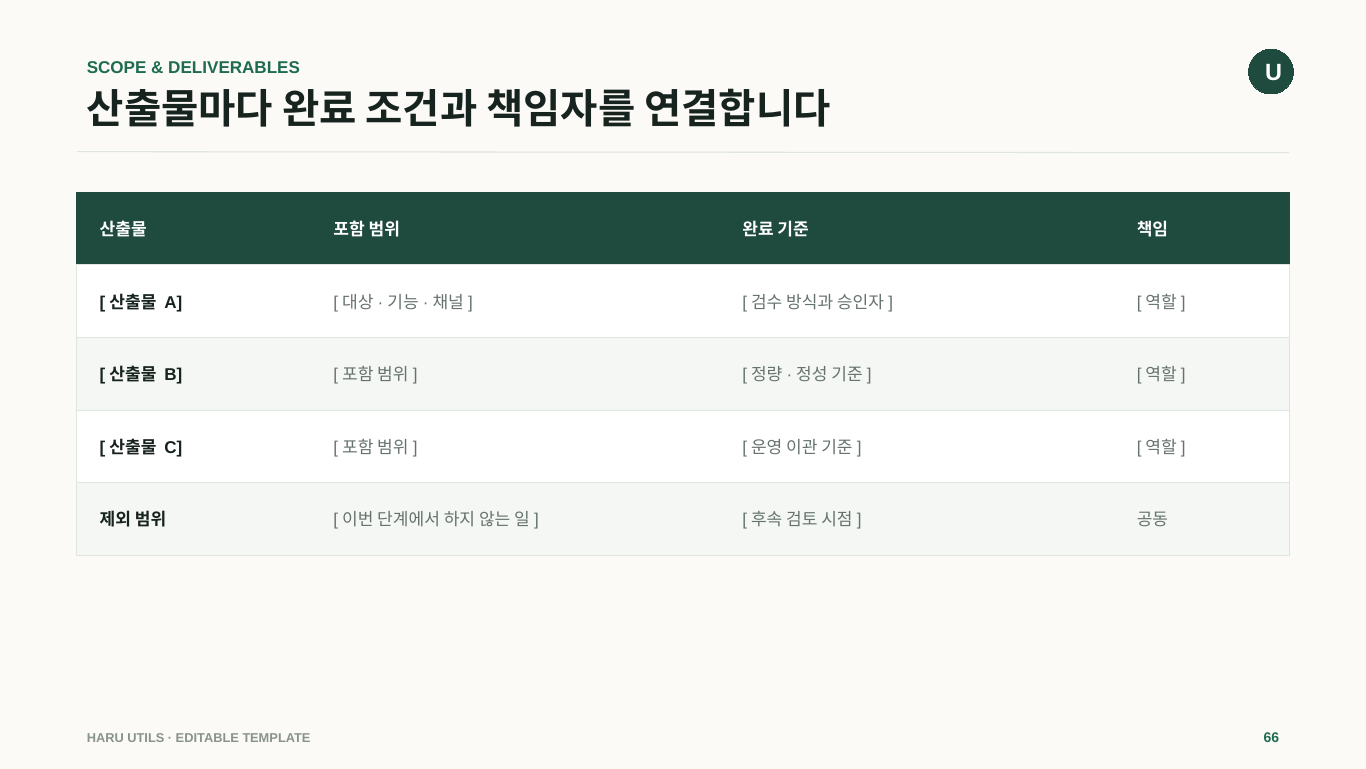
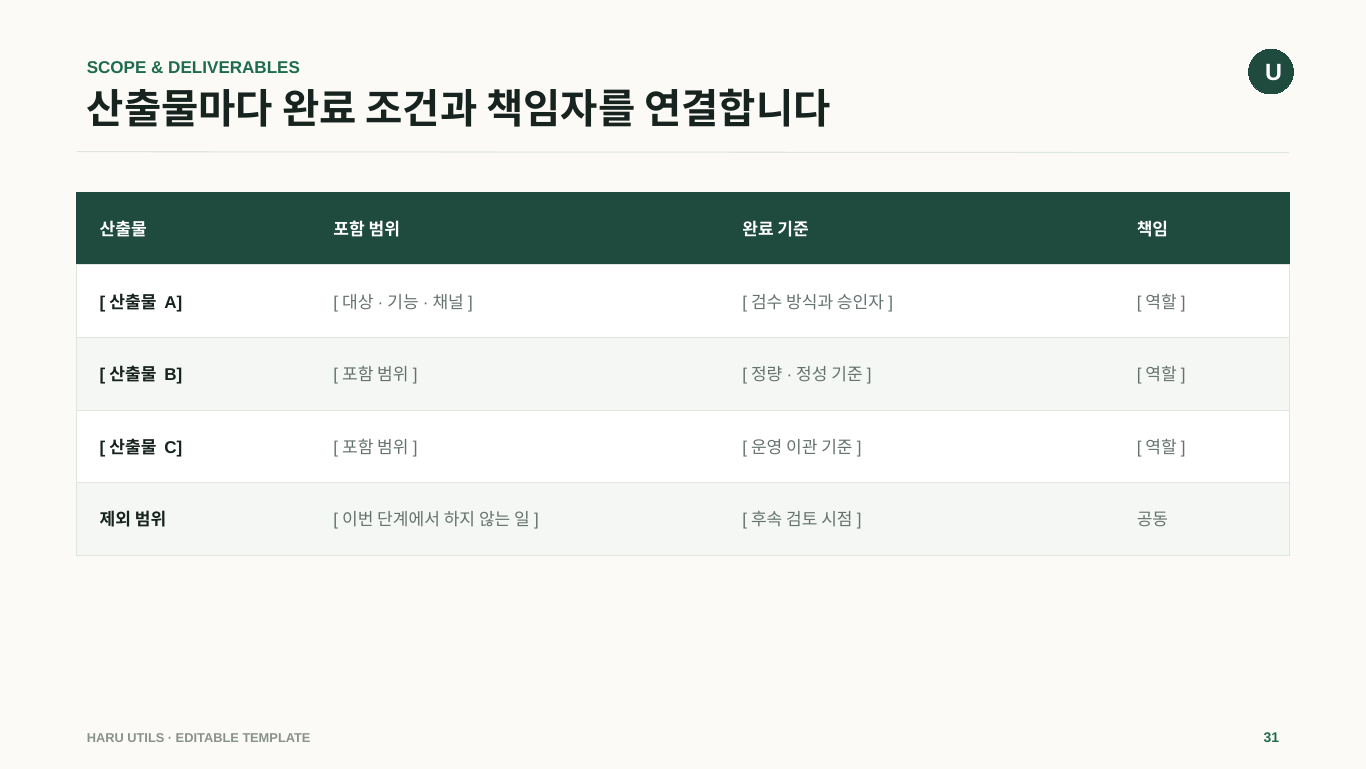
66: 66 -> 31
